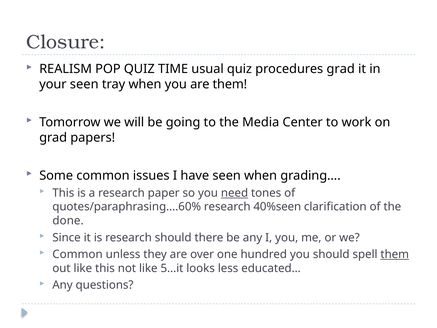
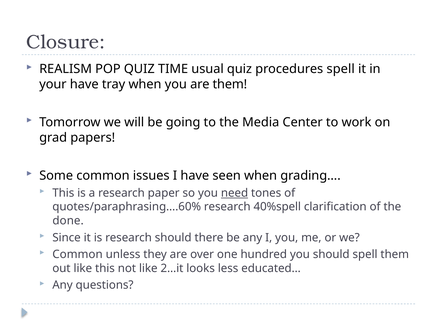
procedures grad: grad -> spell
your seen: seen -> have
40%seen: 40%seen -> 40%spell
them at (395, 254) underline: present -> none
5…it: 5…it -> 2…it
